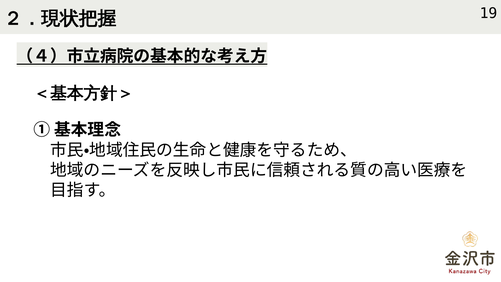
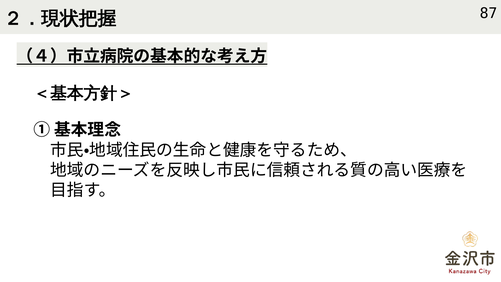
19: 19 -> 87
